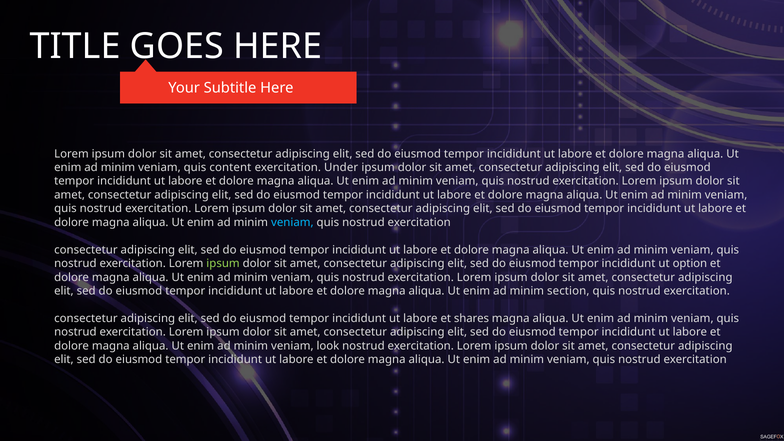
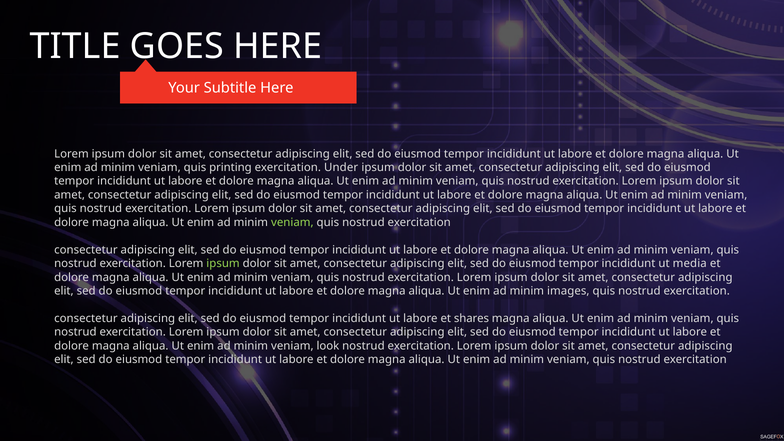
content: content -> printing
veniam at (292, 222) colour: light blue -> light green
option: option -> media
section: section -> images
